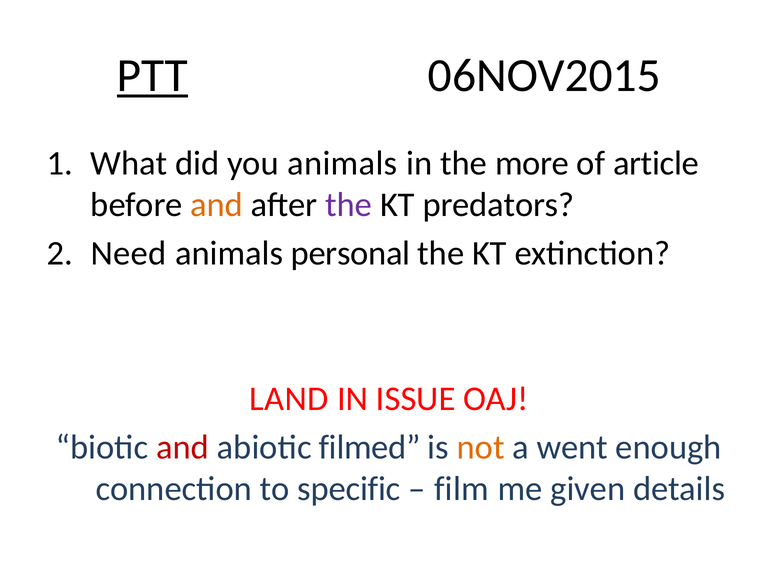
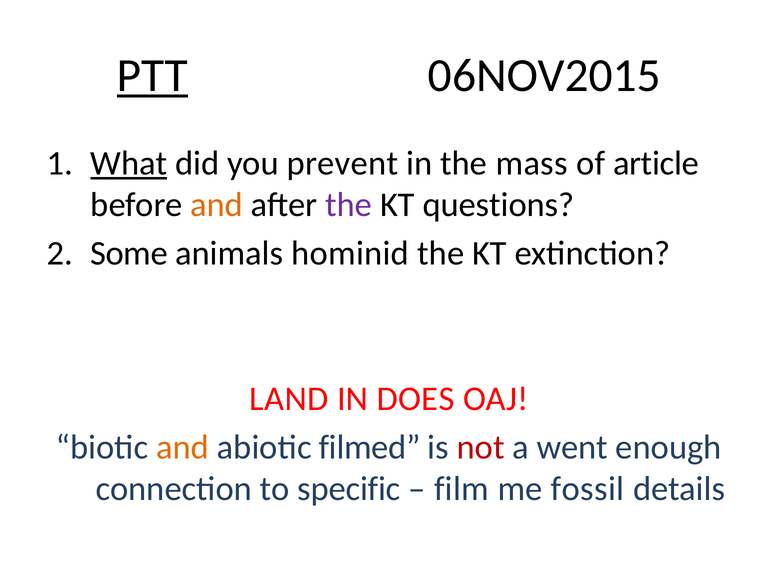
What underline: none -> present
you animals: animals -> prevent
more: more -> mass
predators: predators -> questions
Need: Need -> Some
personal: personal -> hominid
ISSUE: ISSUE -> DOES
and at (183, 447) colour: red -> orange
not colour: orange -> red
given: given -> fossil
